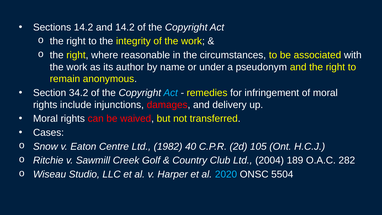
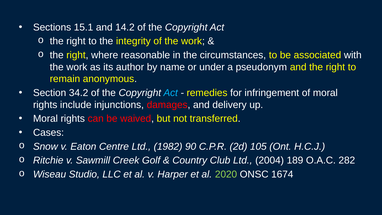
Sections 14.2: 14.2 -> 15.1
40: 40 -> 90
2020 colour: light blue -> light green
5504: 5504 -> 1674
